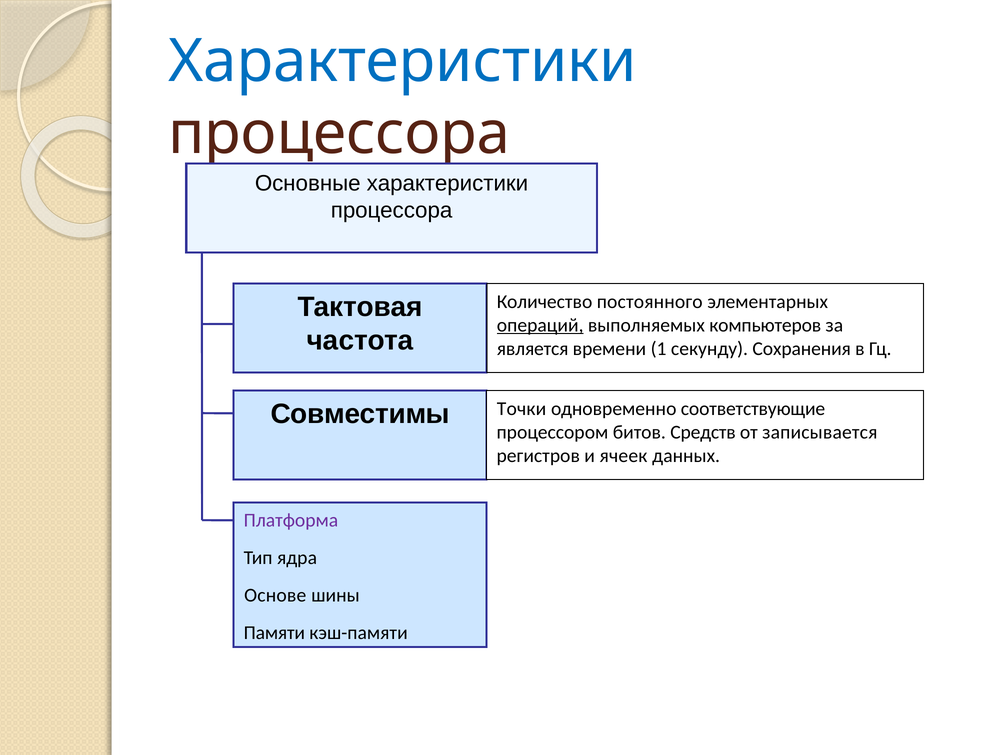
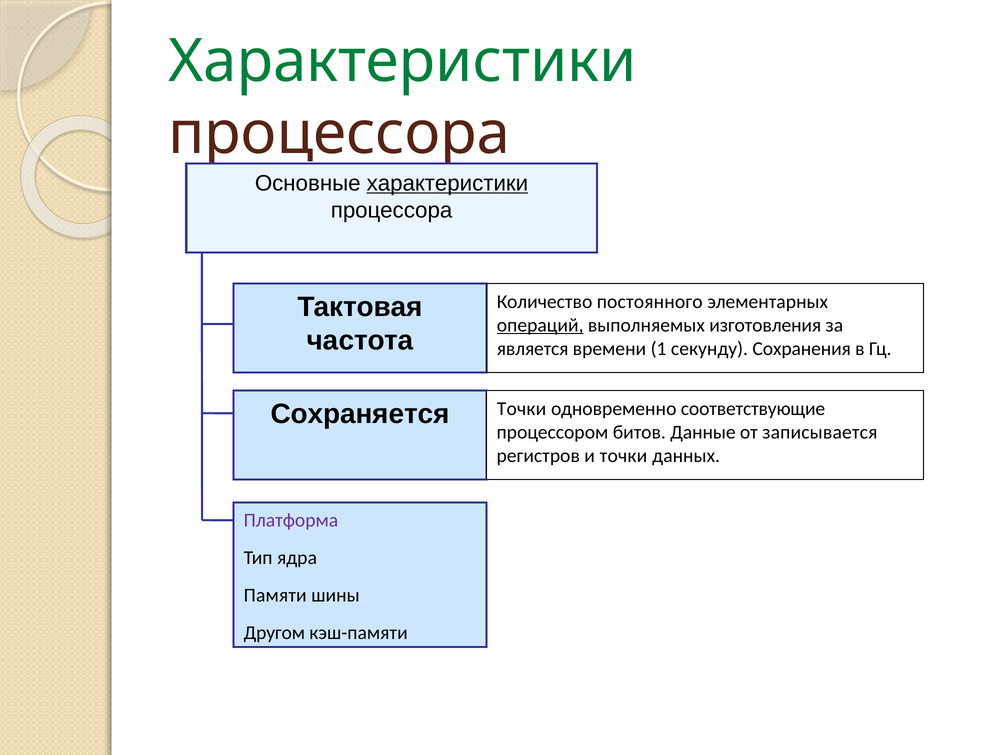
Характеристики at (402, 61) colour: blue -> green
характеристики at (447, 183) underline: none -> present
компьютеров: компьютеров -> изготовления
Совместимы: Совместимы -> Сохраняется
Средств: Средств -> Данные
и ячеек: ячеек -> точки
Основе: Основе -> Памяти
Памяти: Памяти -> Другом
